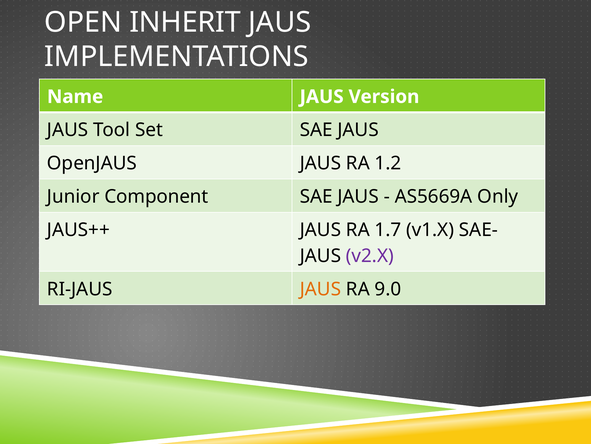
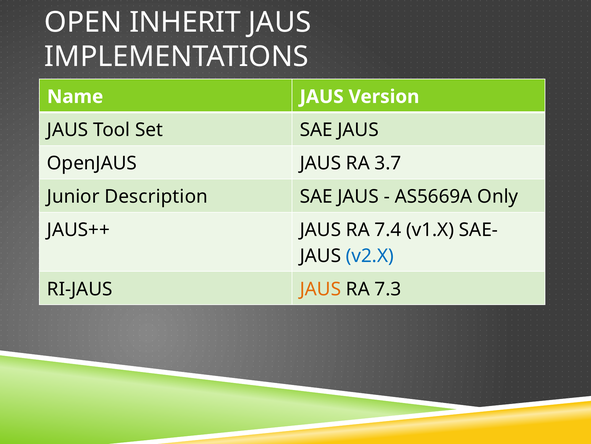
1.2: 1.2 -> 3.7
Component: Component -> Description
1.7: 1.7 -> 7.4
v2.X colour: purple -> blue
9.0: 9.0 -> 7.3
